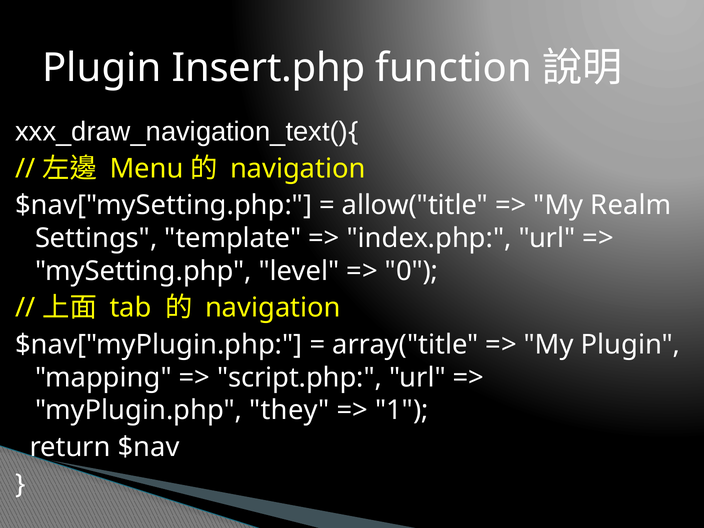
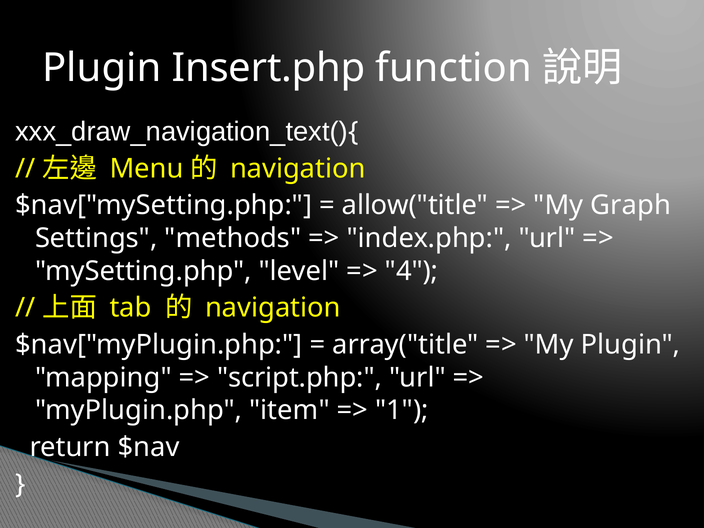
Realm: Realm -> Graph
template: template -> methods
0: 0 -> 4
they: they -> item
